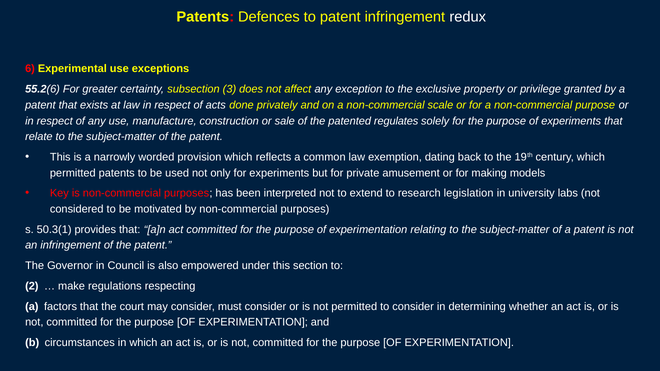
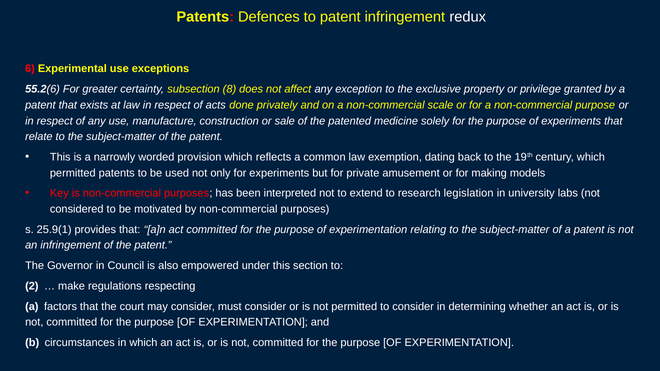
3: 3 -> 8
regulates: regulates -> medicine
50.3(1: 50.3(1 -> 25.9(1
